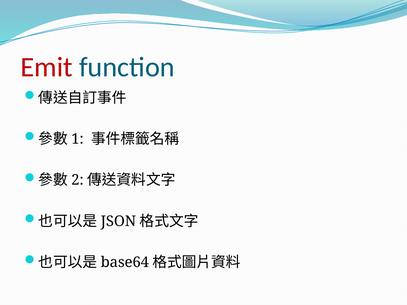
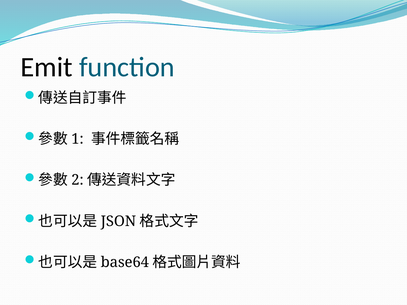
Emit colour: red -> black
